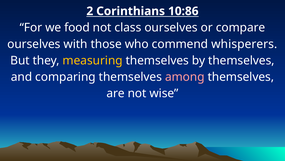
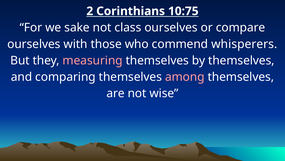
10:86: 10:86 -> 10:75
food: food -> sake
measuring colour: yellow -> pink
